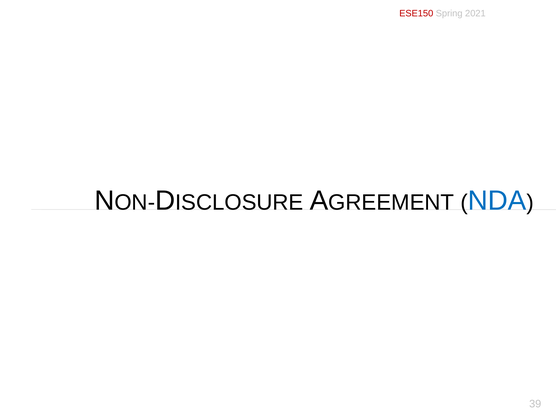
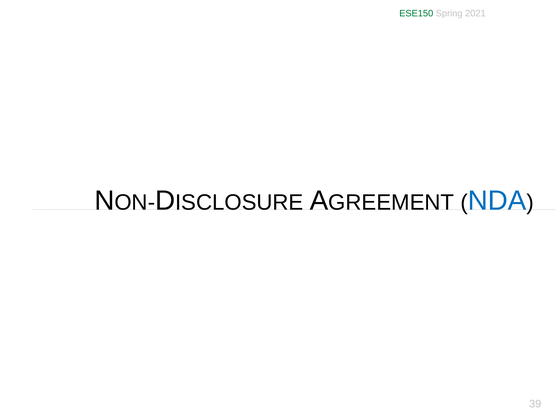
ESE150 colour: red -> green
